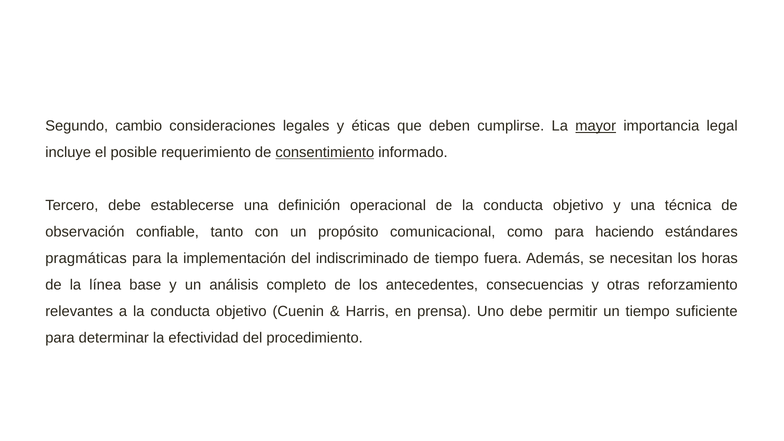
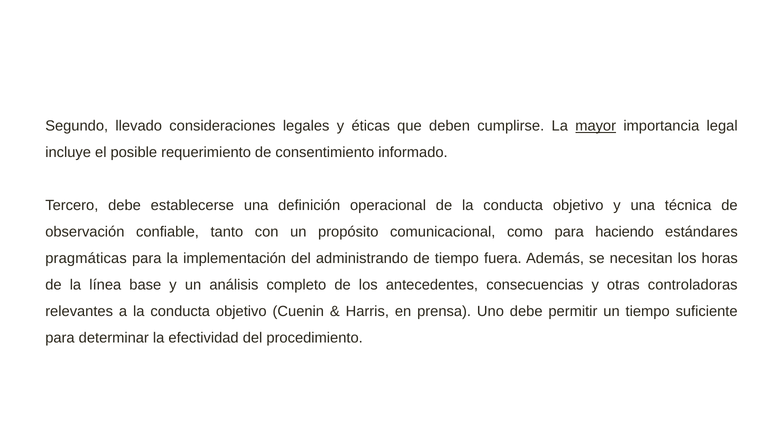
cambio: cambio -> llevado
consentimiento underline: present -> none
indiscriminado: indiscriminado -> administrando
reforzamiento: reforzamiento -> controladoras
